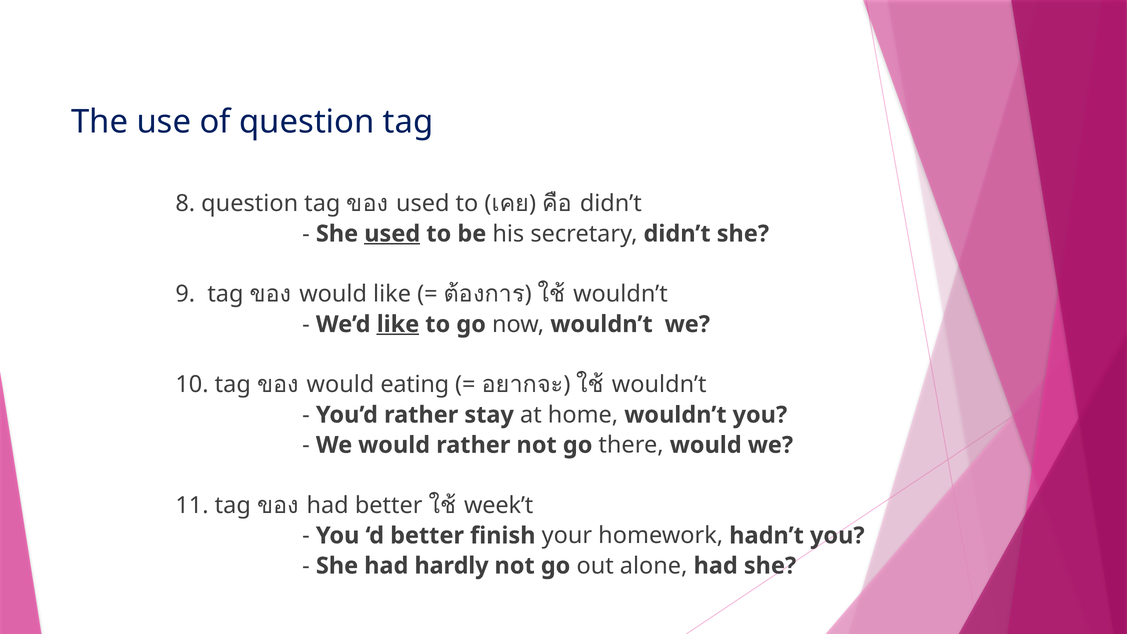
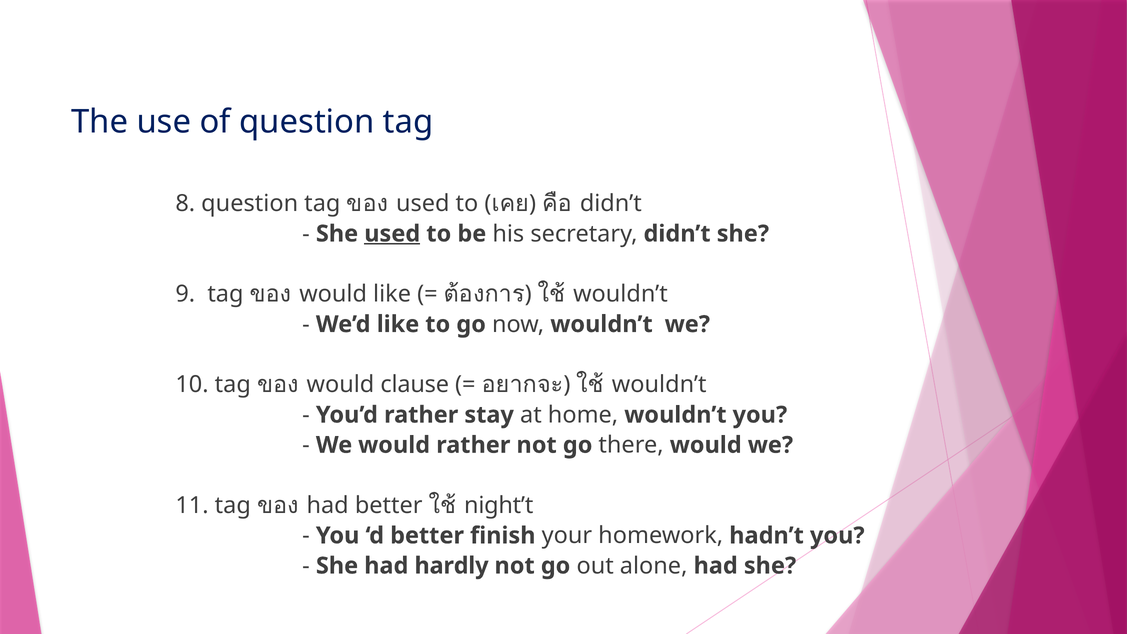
like at (398, 324) underline: present -> none
eating: eating -> clause
week’t: week’t -> night’t
